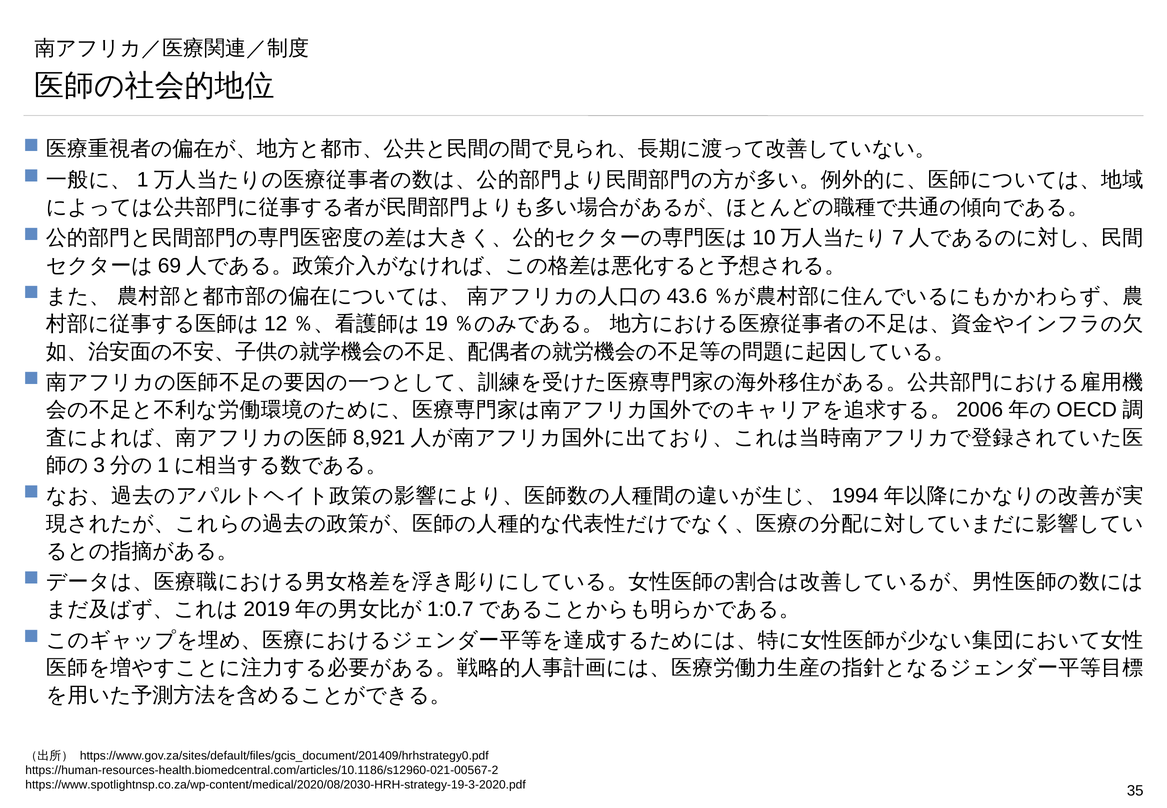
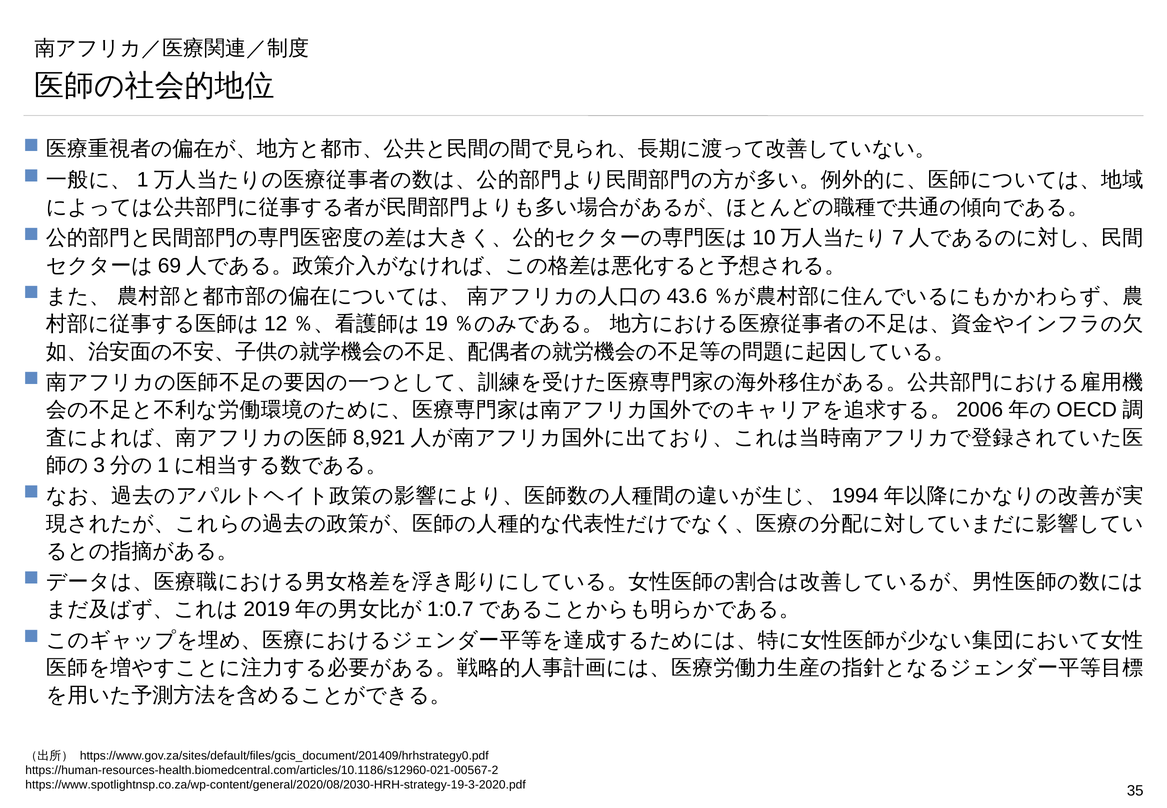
https://www.spotlightnsp.co.za/wp-content/medical/2020/08/2030-HRH-strategy-19-3-2020.pdf: https://www.spotlightnsp.co.za/wp-content/medical/2020/08/2030-HRH-strategy-19-3-2020.pdf -> https://www.spotlightnsp.co.za/wp-content/general/2020/08/2030-HRH-strategy-19-3-2020.pdf
